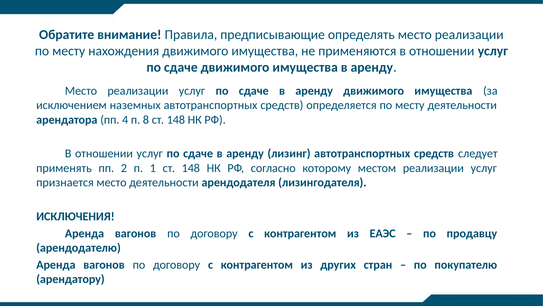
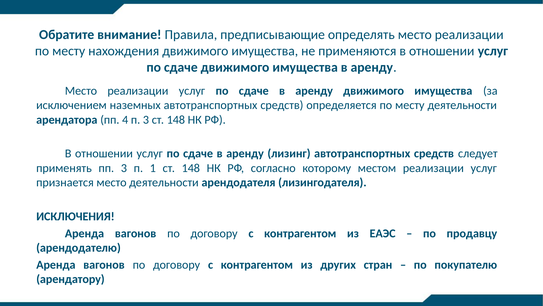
п 8: 8 -> 3
пп 2: 2 -> 3
